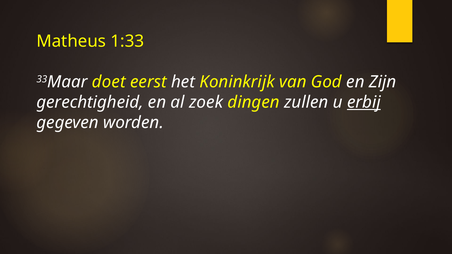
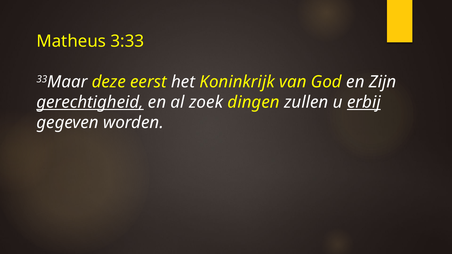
1:33: 1:33 -> 3:33
doet: doet -> deze
gerechtigheid underline: none -> present
